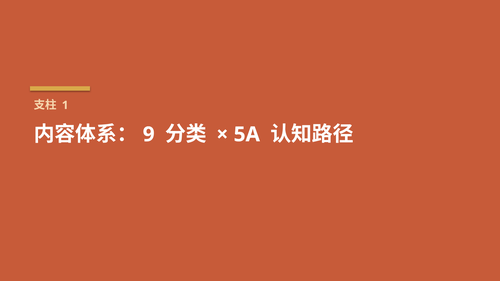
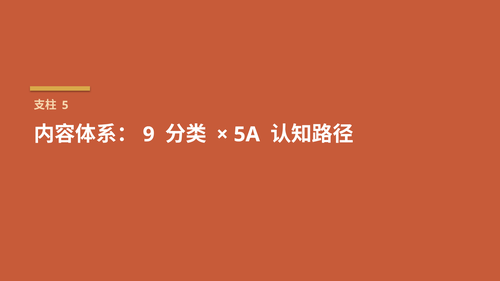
1: 1 -> 5
